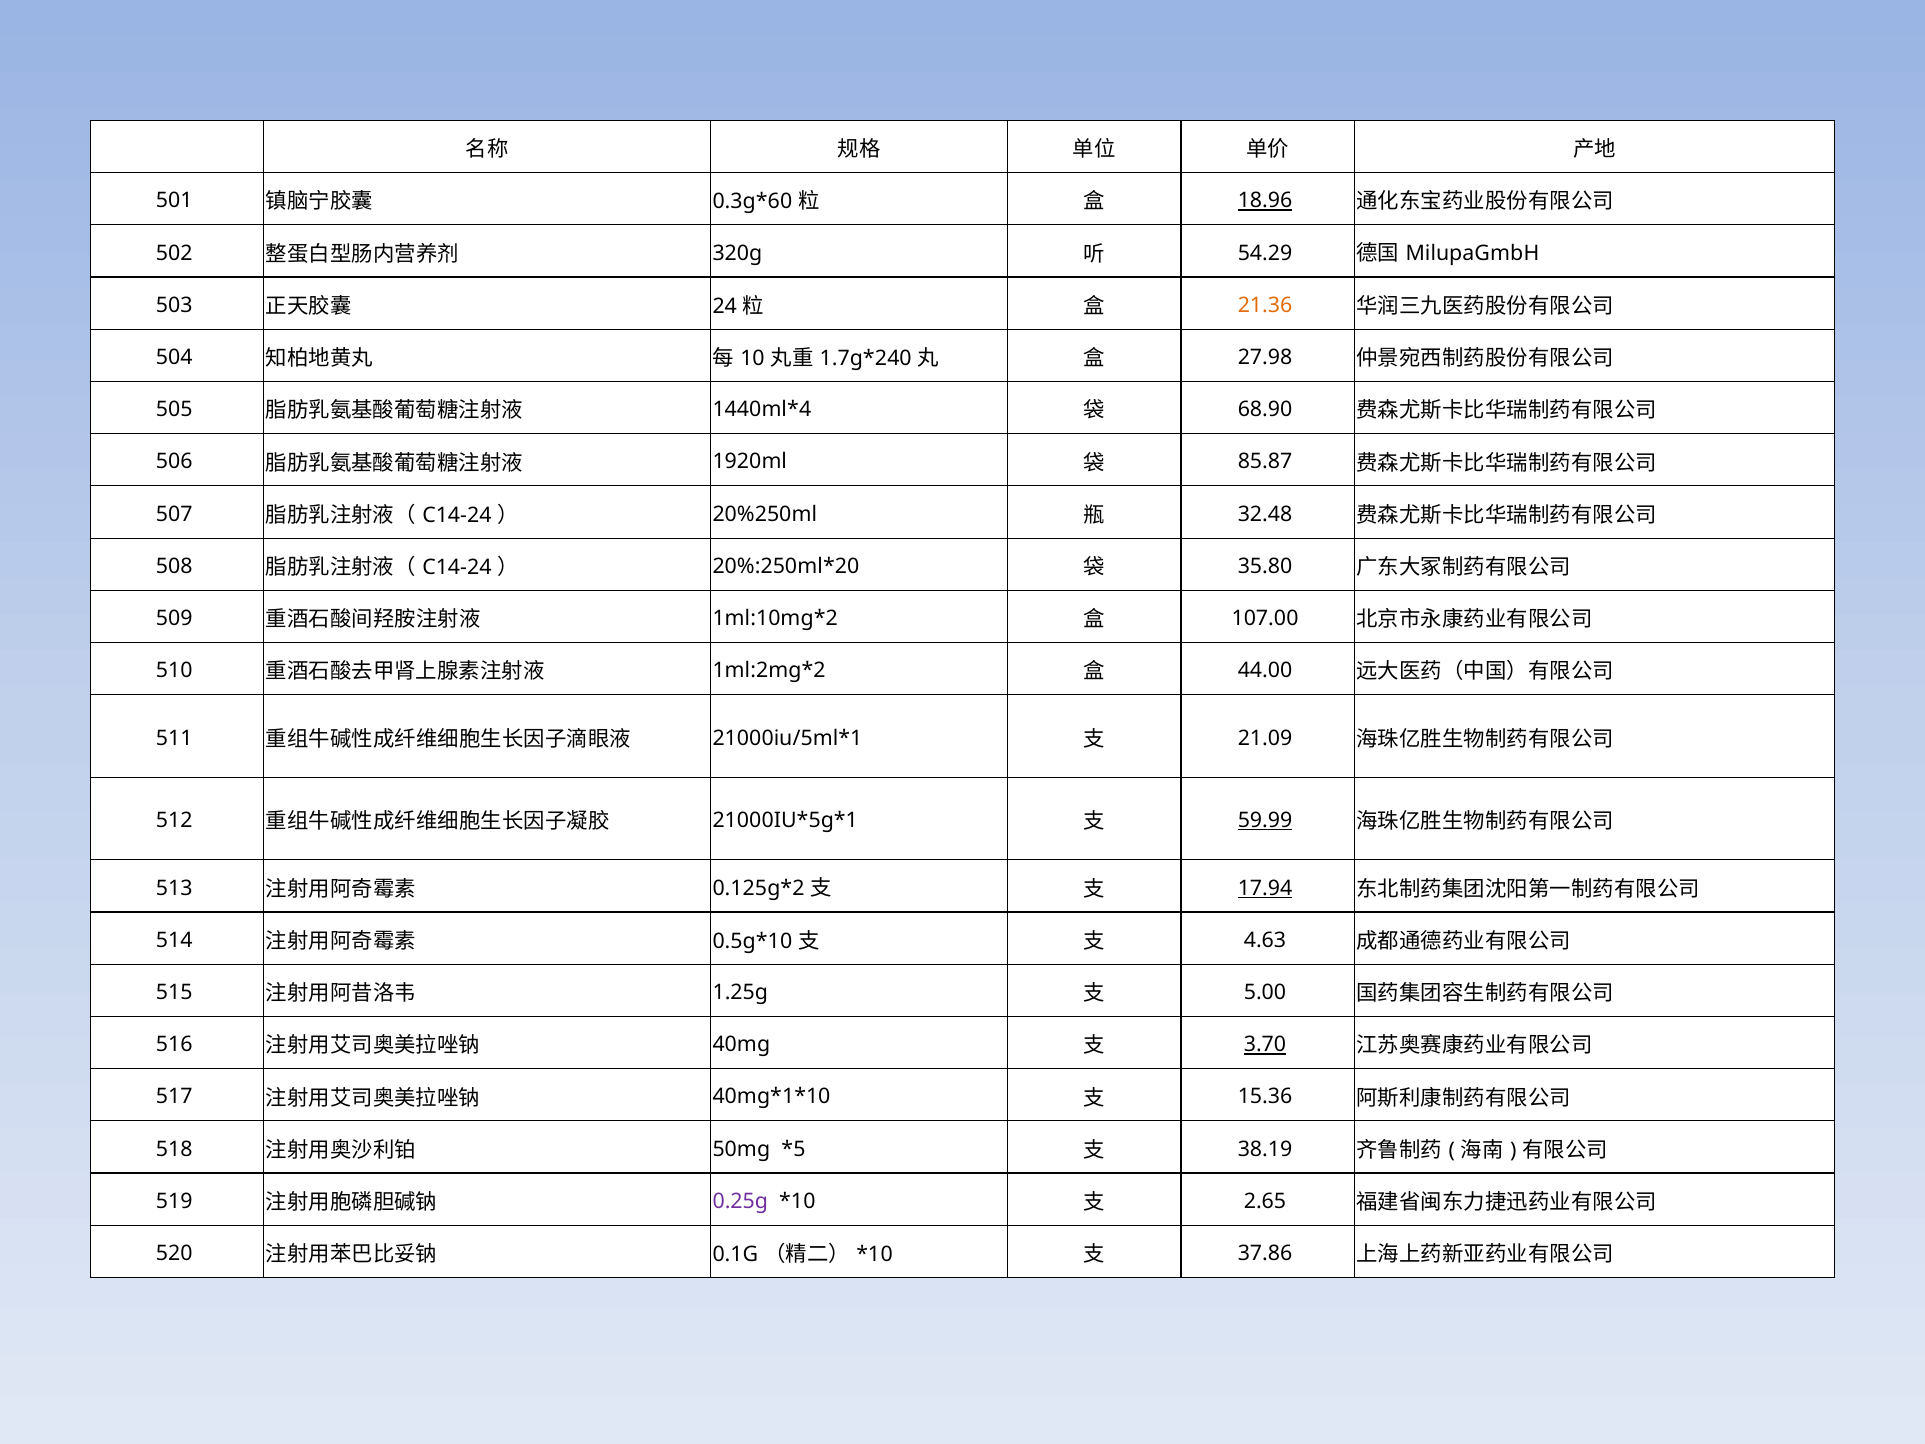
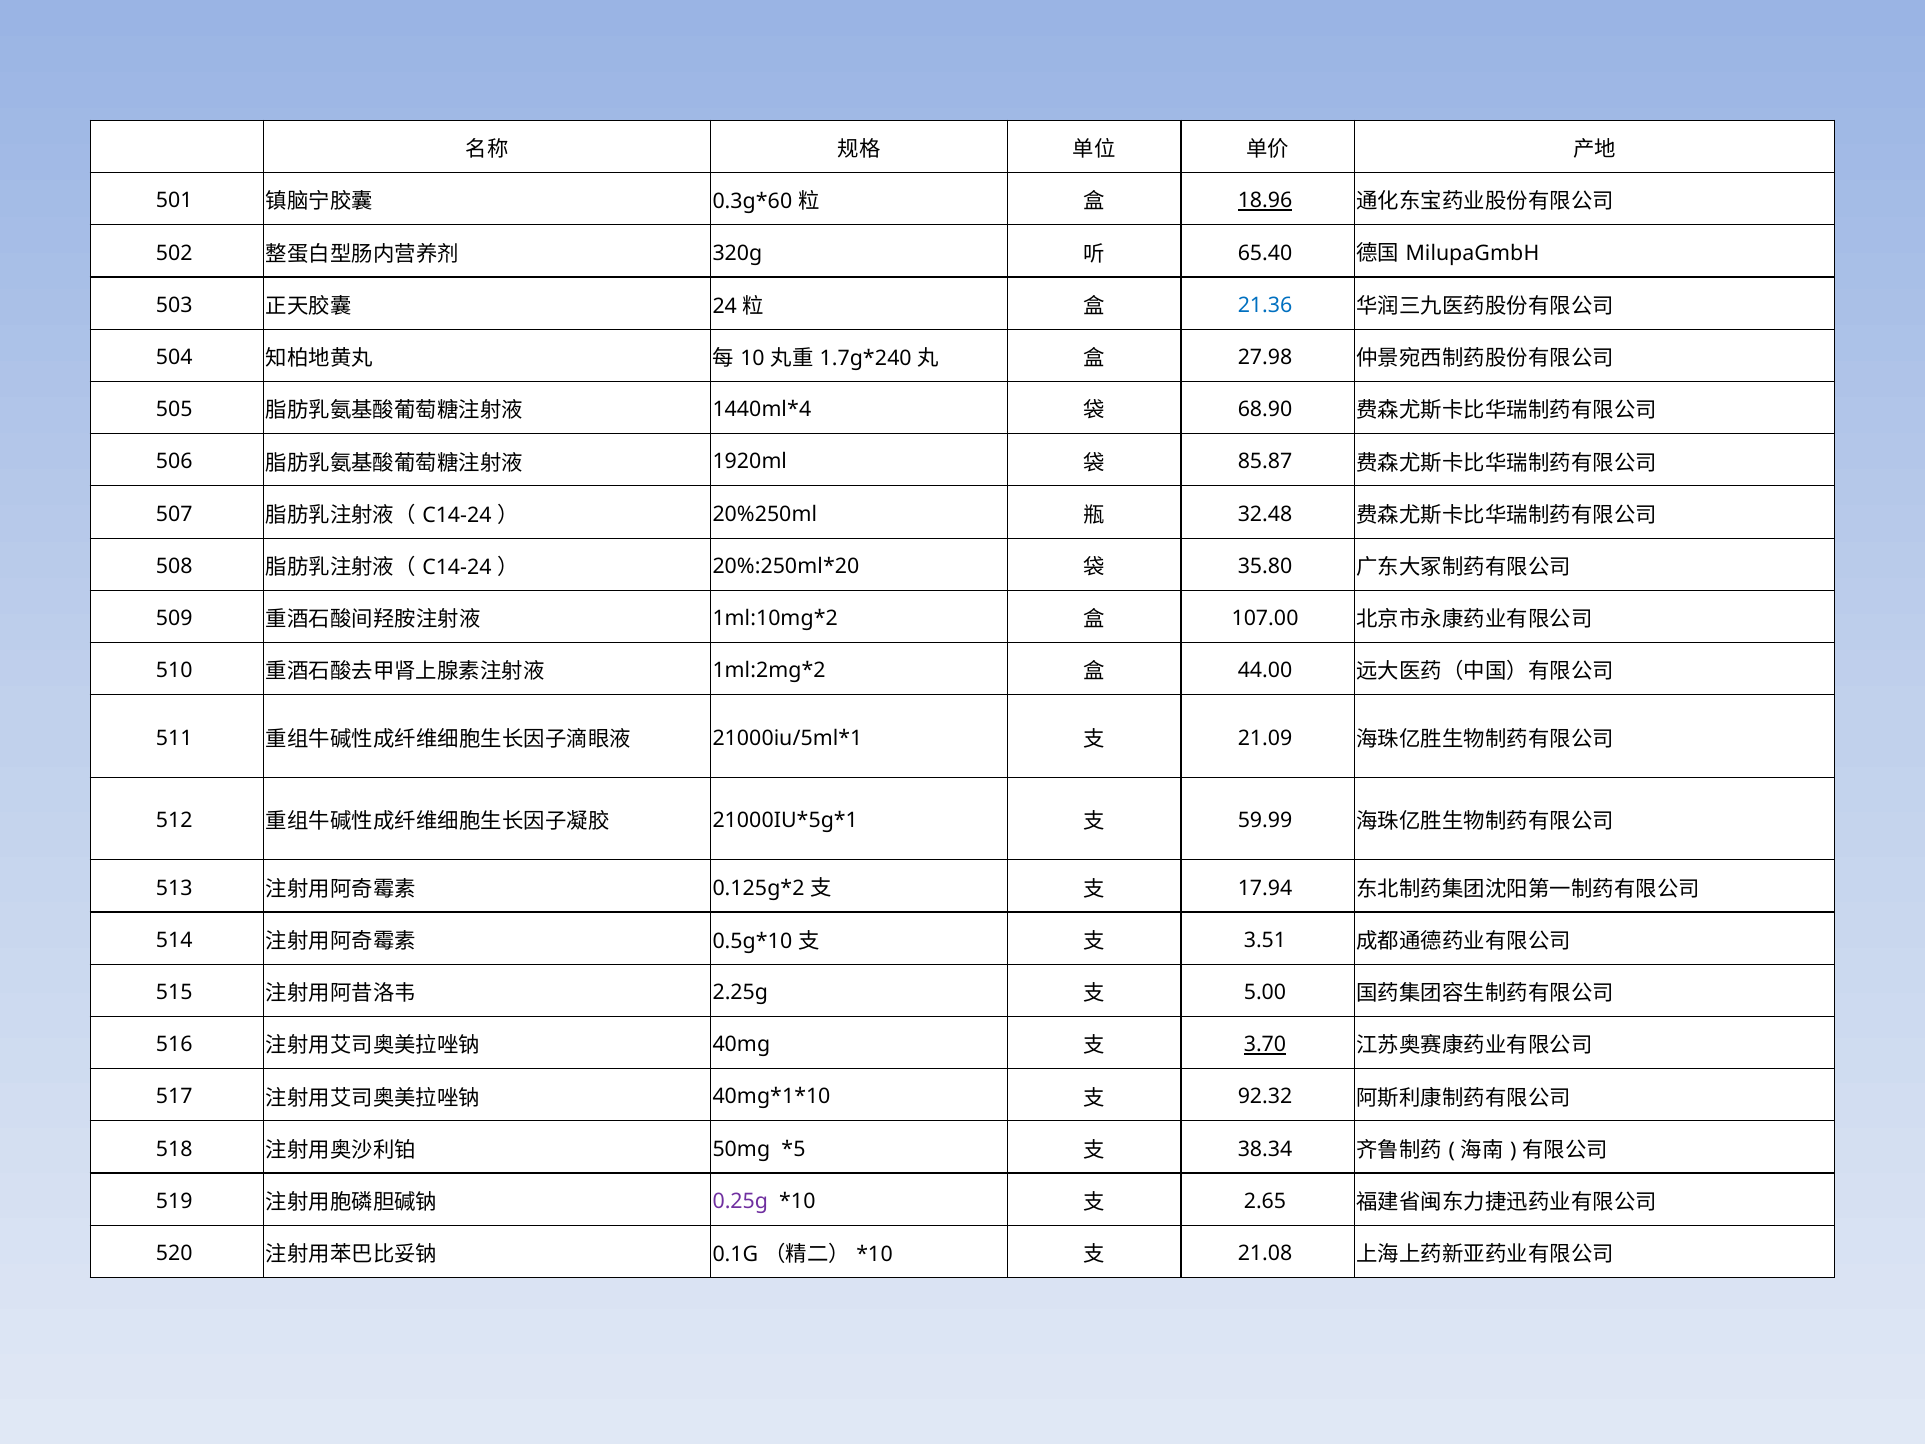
54.29: 54.29 -> 65.40
21.36 colour: orange -> blue
59.99 underline: present -> none
17.94 underline: present -> none
4.63: 4.63 -> 3.51
1.25g: 1.25g -> 2.25g
15.36: 15.36 -> 92.32
38.19: 38.19 -> 38.34
37.86: 37.86 -> 21.08
